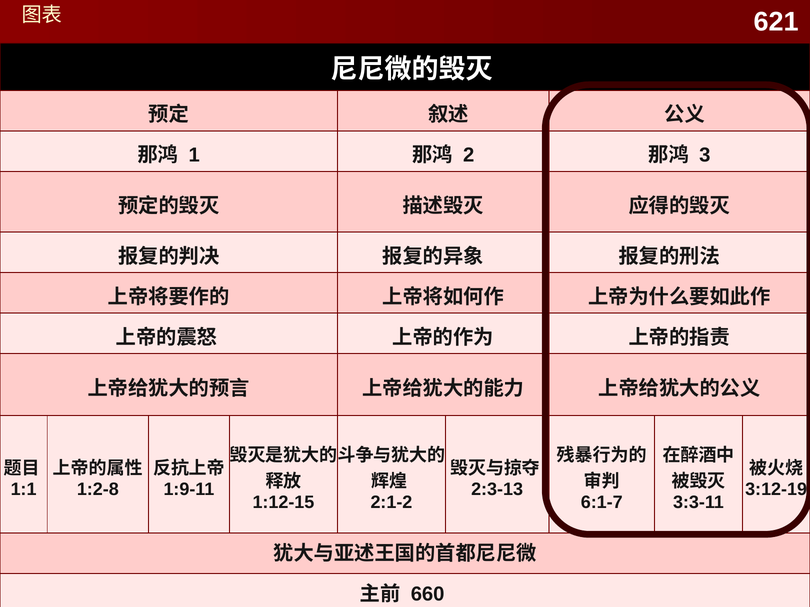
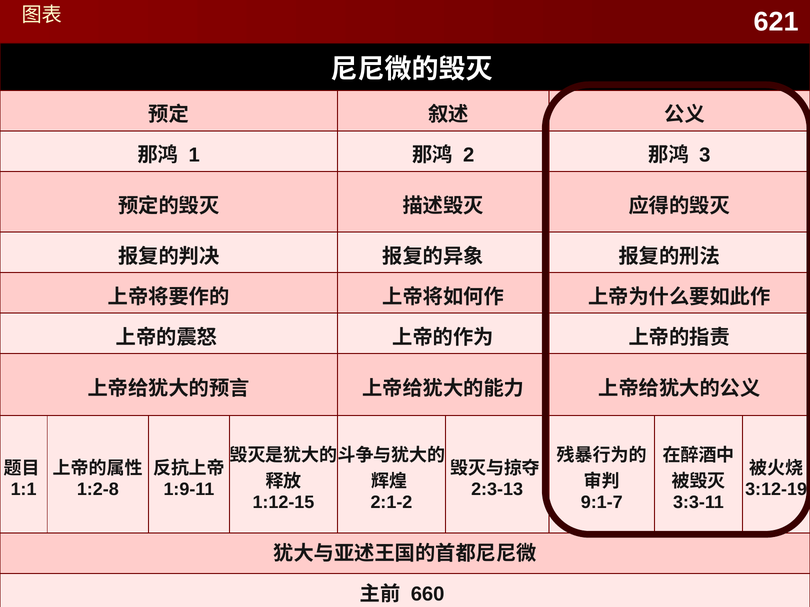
6:1-7: 6:1-7 -> 9:1-7
